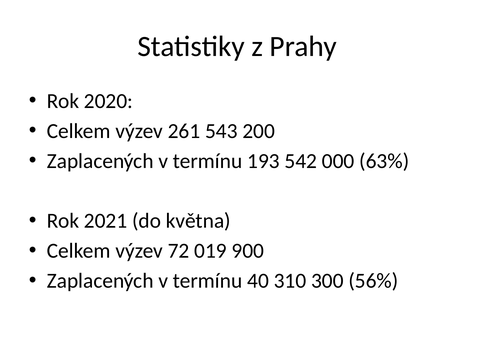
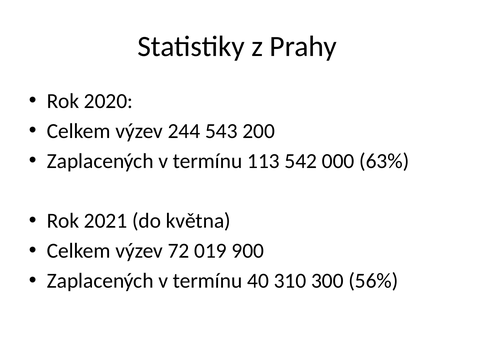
261: 261 -> 244
193: 193 -> 113
